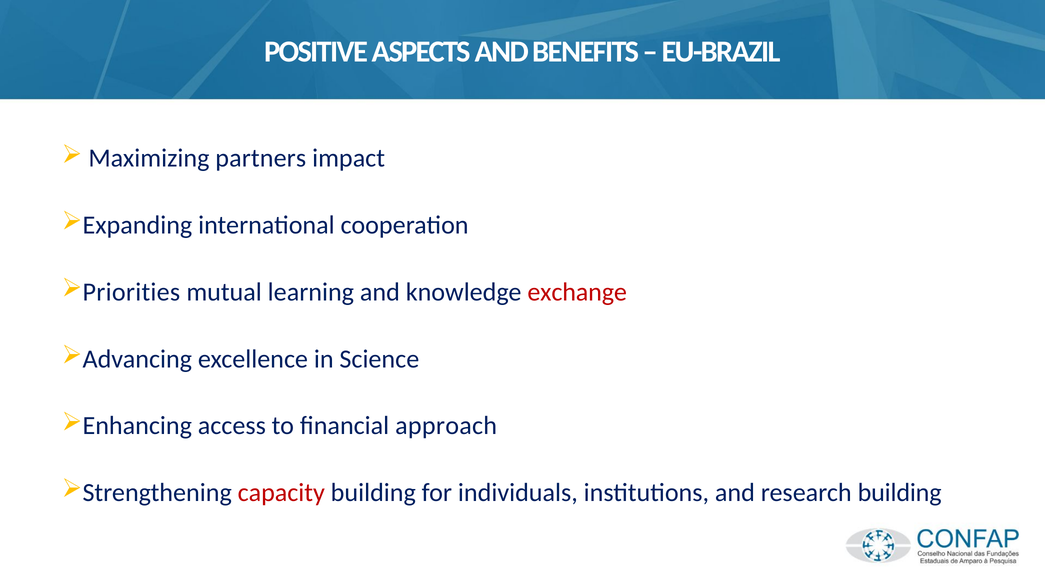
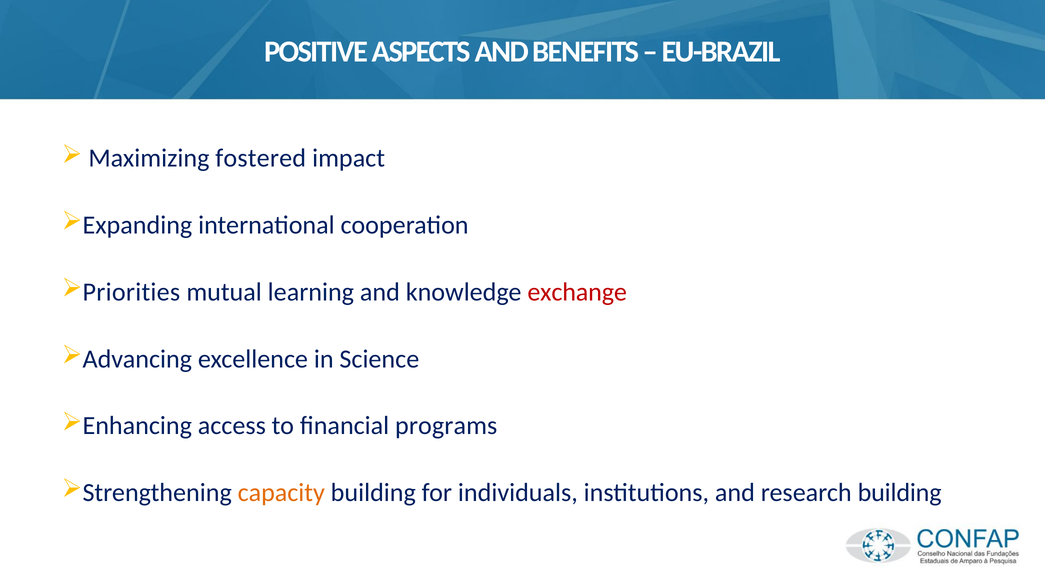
partners: partners -> fostered
approach: approach -> programs
capacity colour: red -> orange
